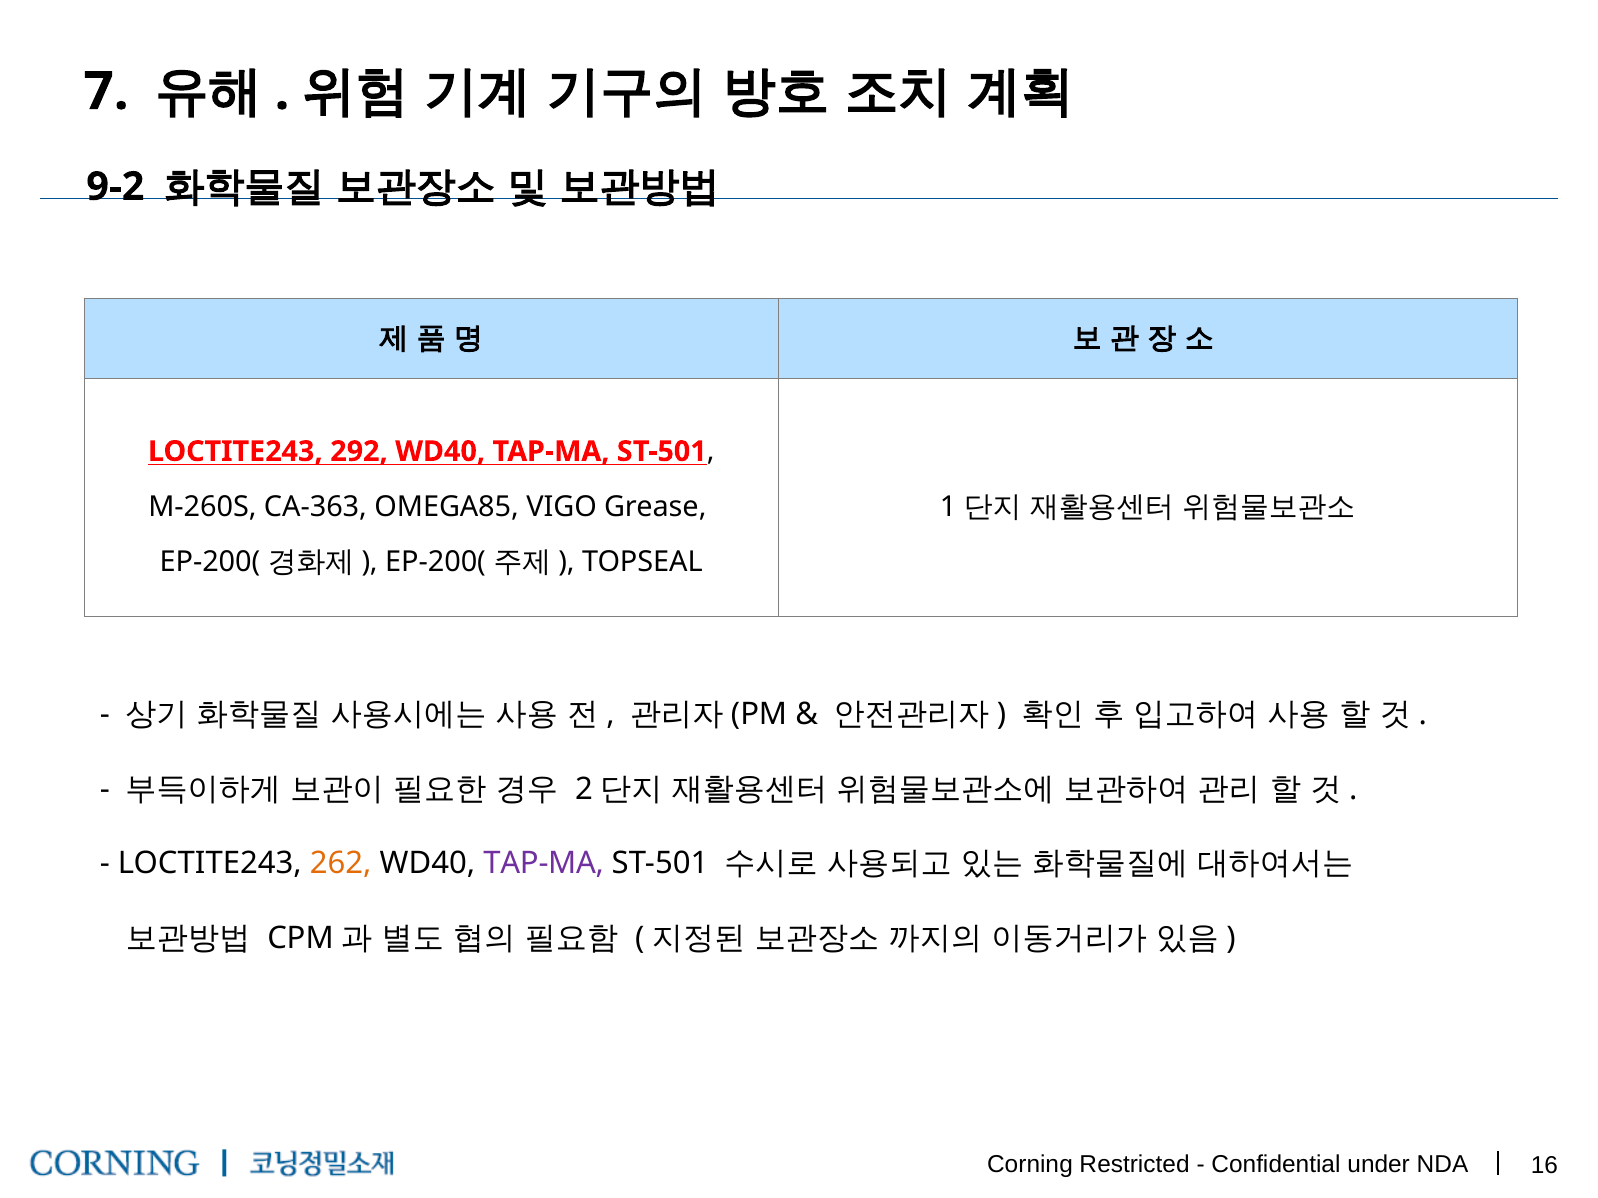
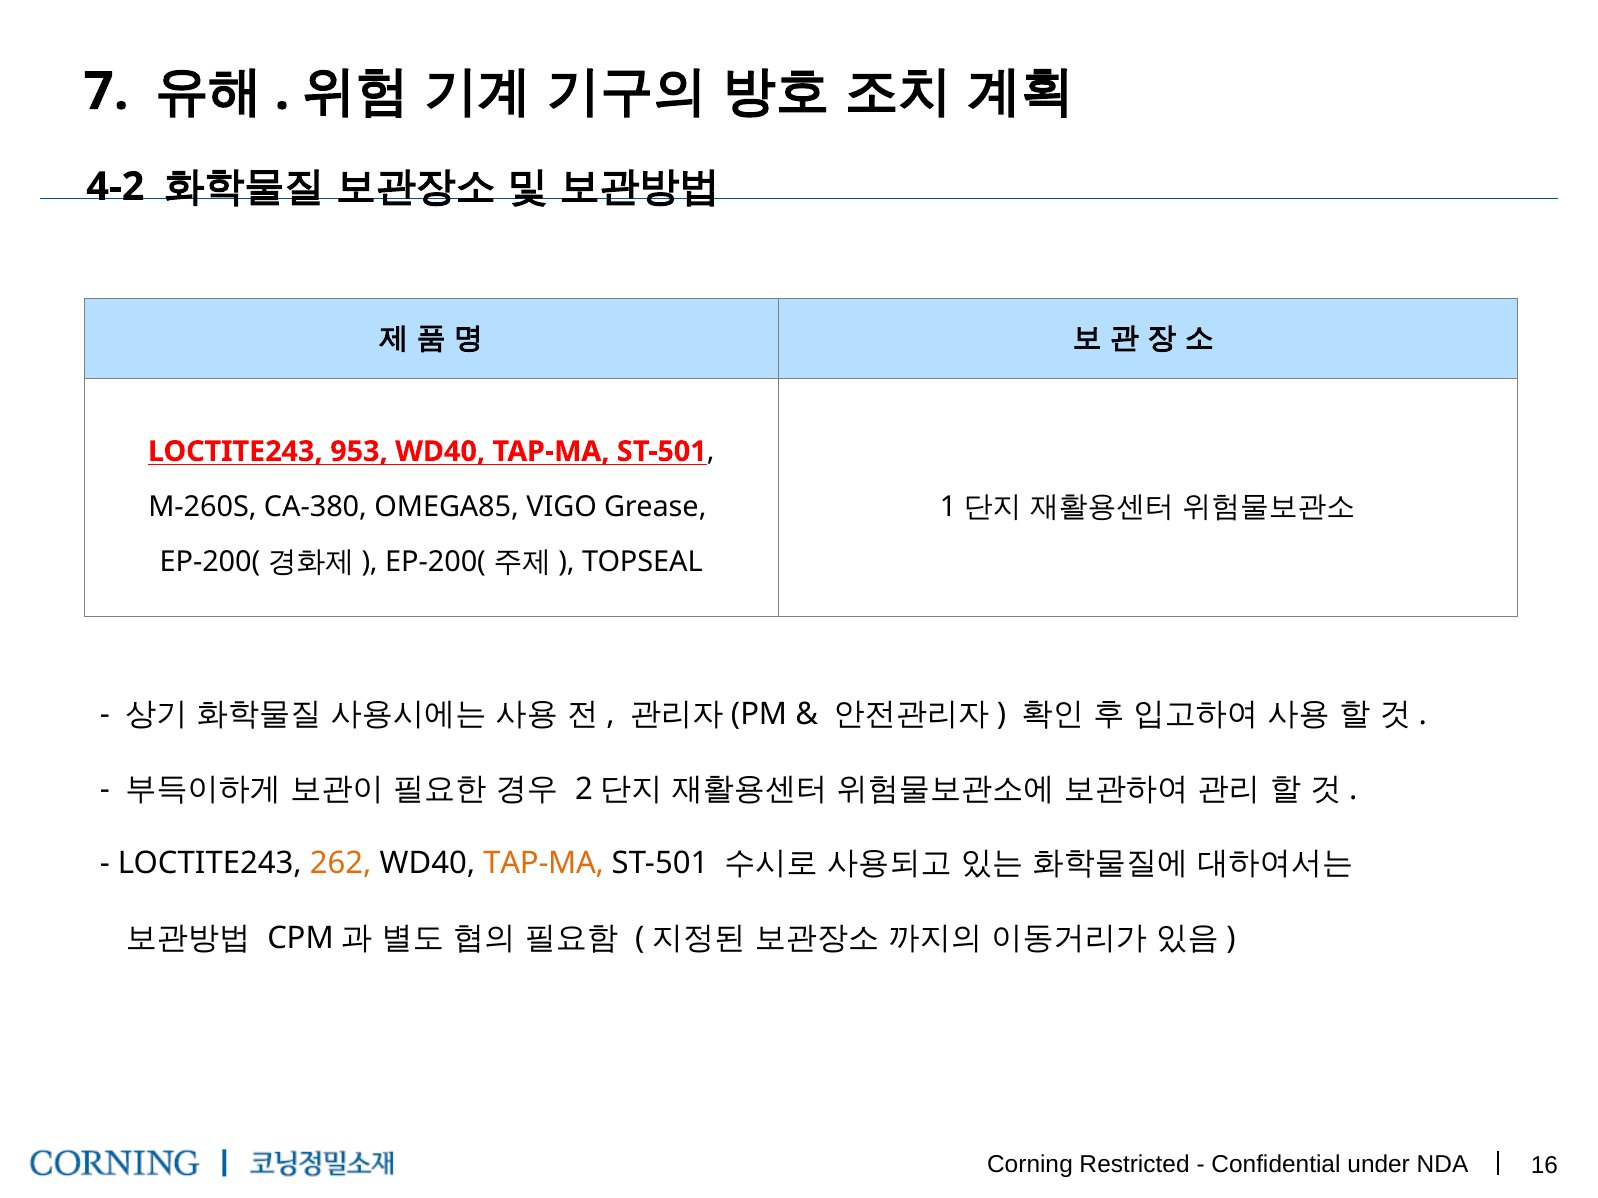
9-2: 9-2 -> 4-2
292: 292 -> 953
CA-363: CA-363 -> CA-380
TAP-MA at (544, 864) colour: purple -> orange
